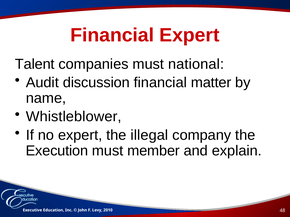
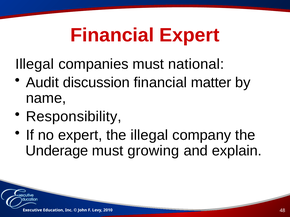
Talent at (35, 64): Talent -> Illegal
Whistleblower: Whistleblower -> Responsibility
Execution: Execution -> Underage
member: member -> growing
